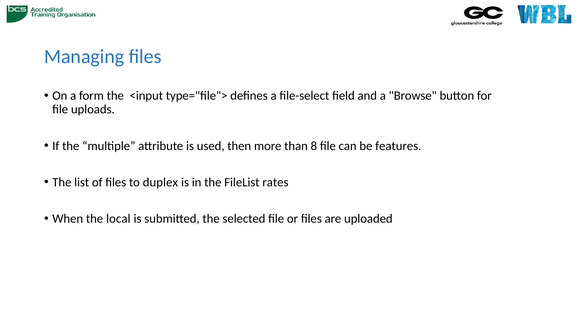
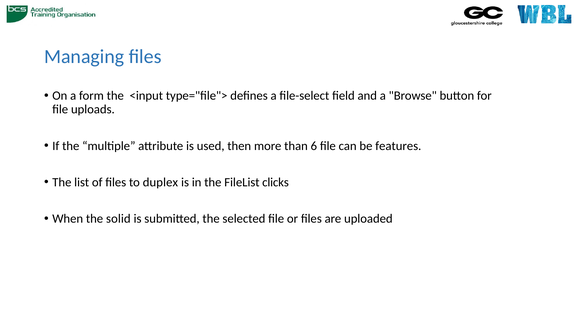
8: 8 -> 6
rates: rates -> clicks
local: local -> solid
